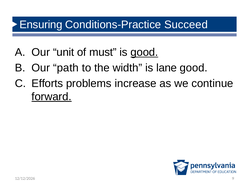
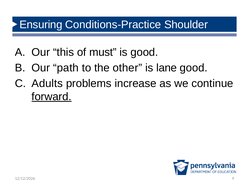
Succeed: Succeed -> Shoulder
unit: unit -> this
good at (144, 52) underline: present -> none
width: width -> other
Efforts: Efforts -> Adults
